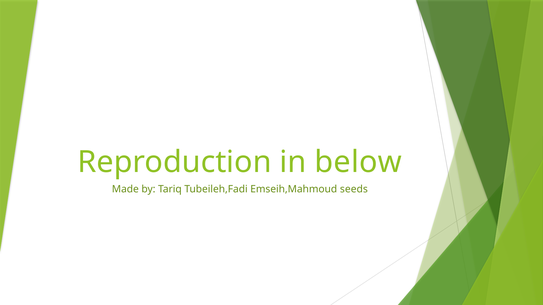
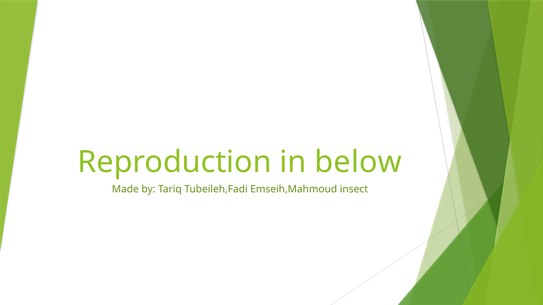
seeds: seeds -> insect
